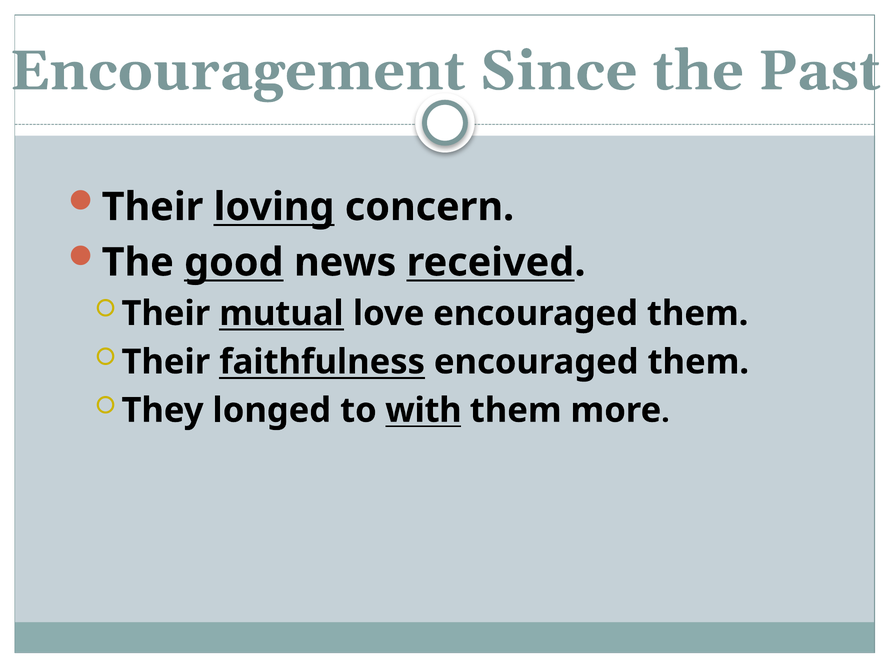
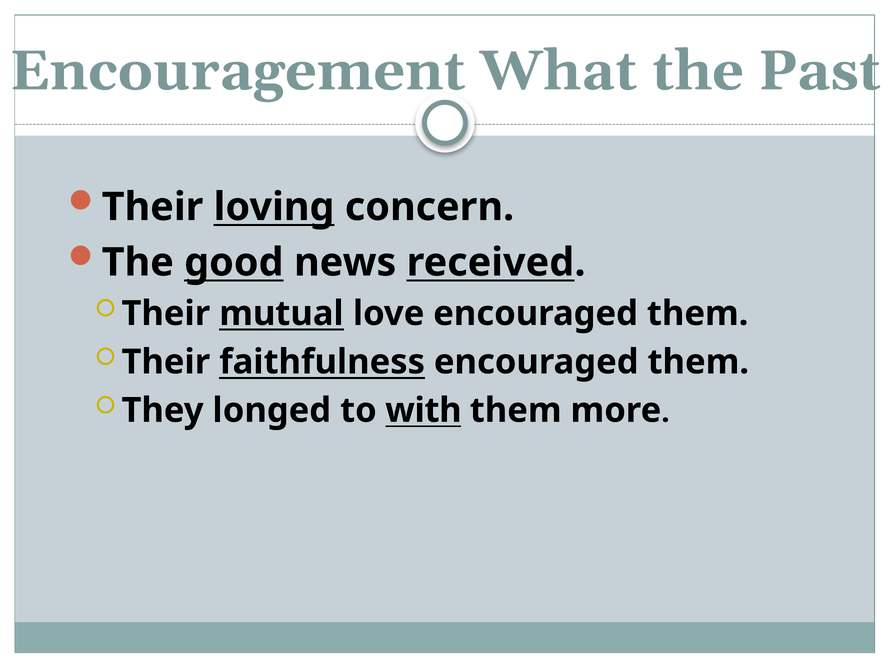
Since: Since -> What
